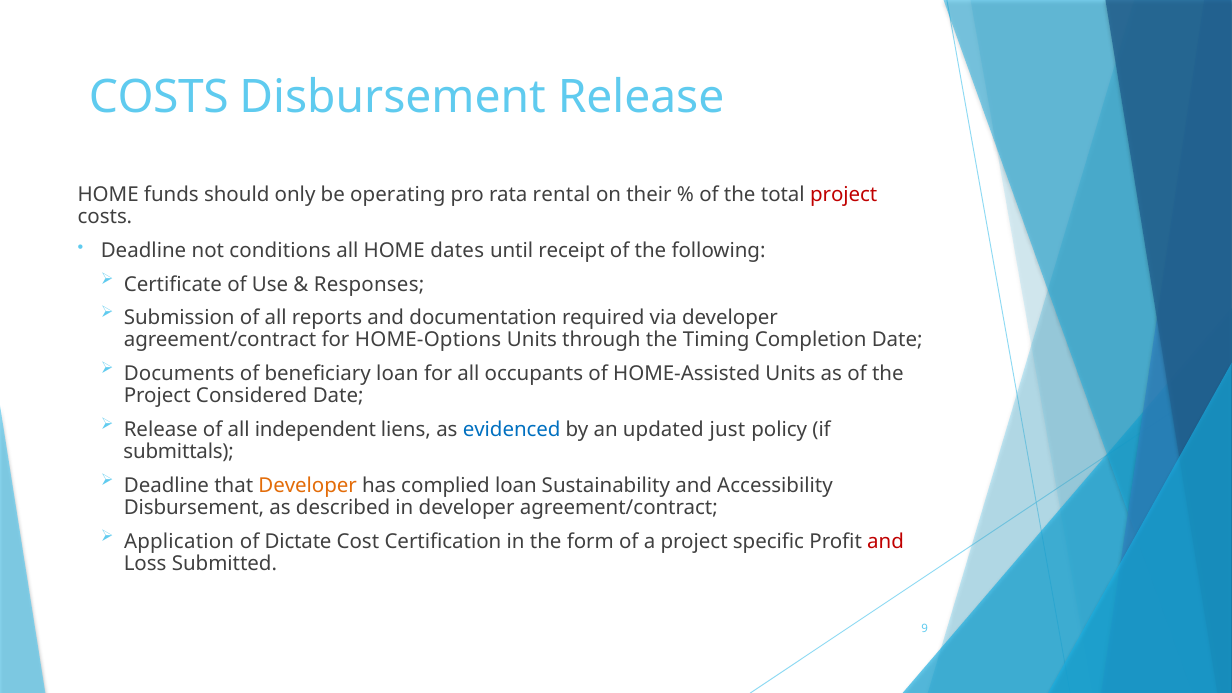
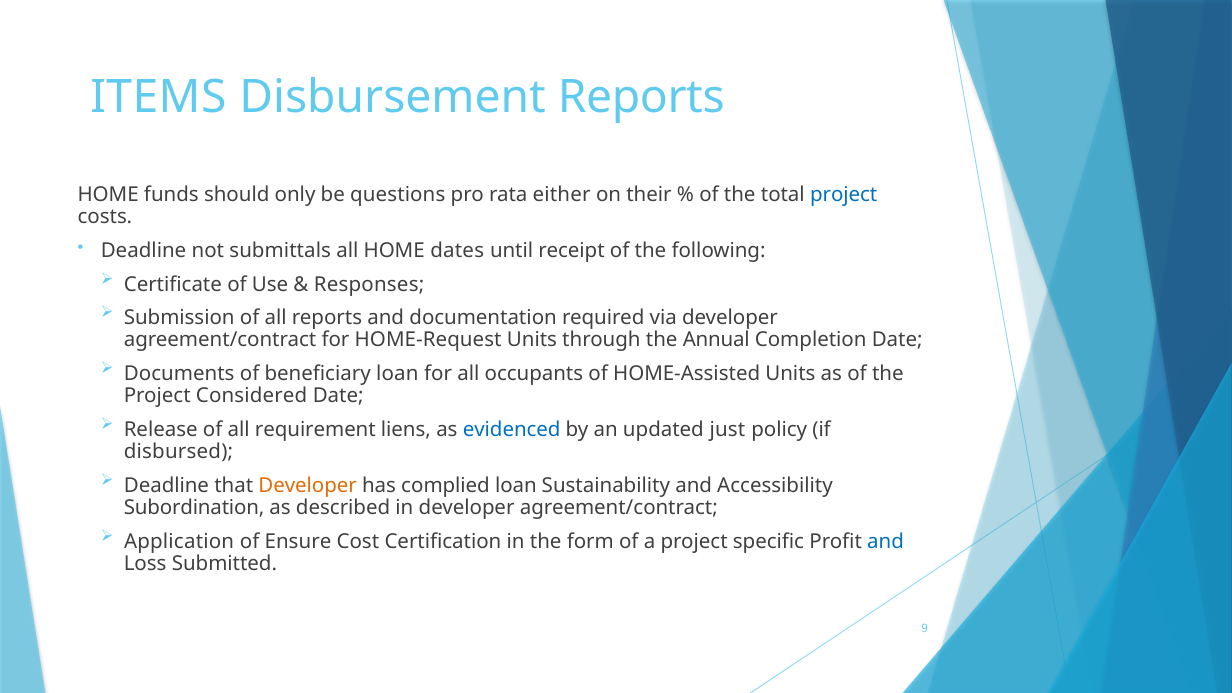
COSTS at (159, 97): COSTS -> ITEMS
Disbursement Release: Release -> Reports
operating: operating -> questions
rental: rental -> either
project at (844, 195) colour: red -> blue
conditions: conditions -> submittals
HOME-Options: HOME-Options -> HOME-Request
Timing: Timing -> Annual
independent: independent -> requirement
submittals: submittals -> disbursed
Disbursement at (194, 508): Disbursement -> Subordination
Dictate: Dictate -> Ensure
and at (886, 541) colour: red -> blue
